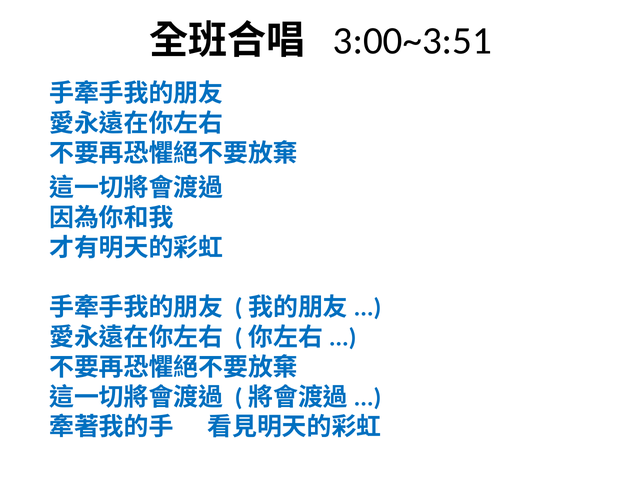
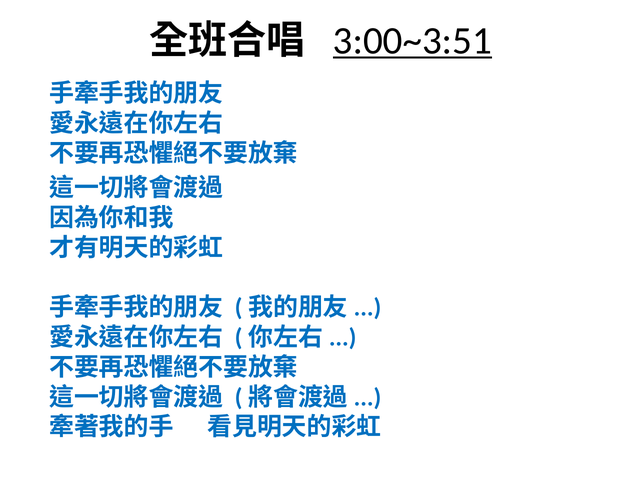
3:00~3:51 underline: none -> present
